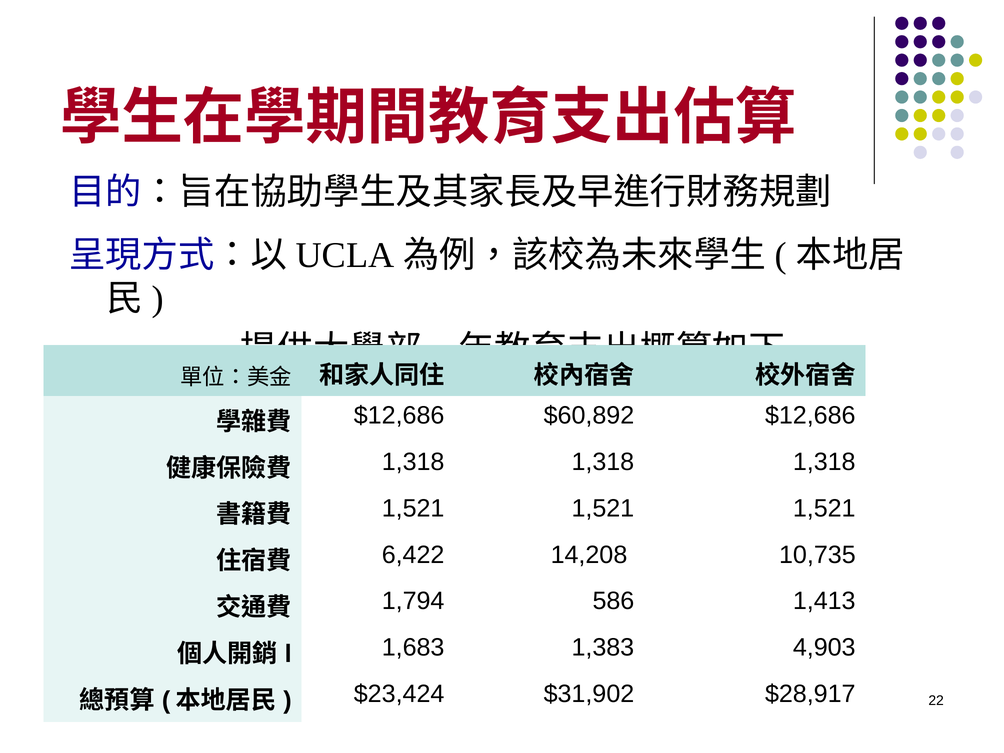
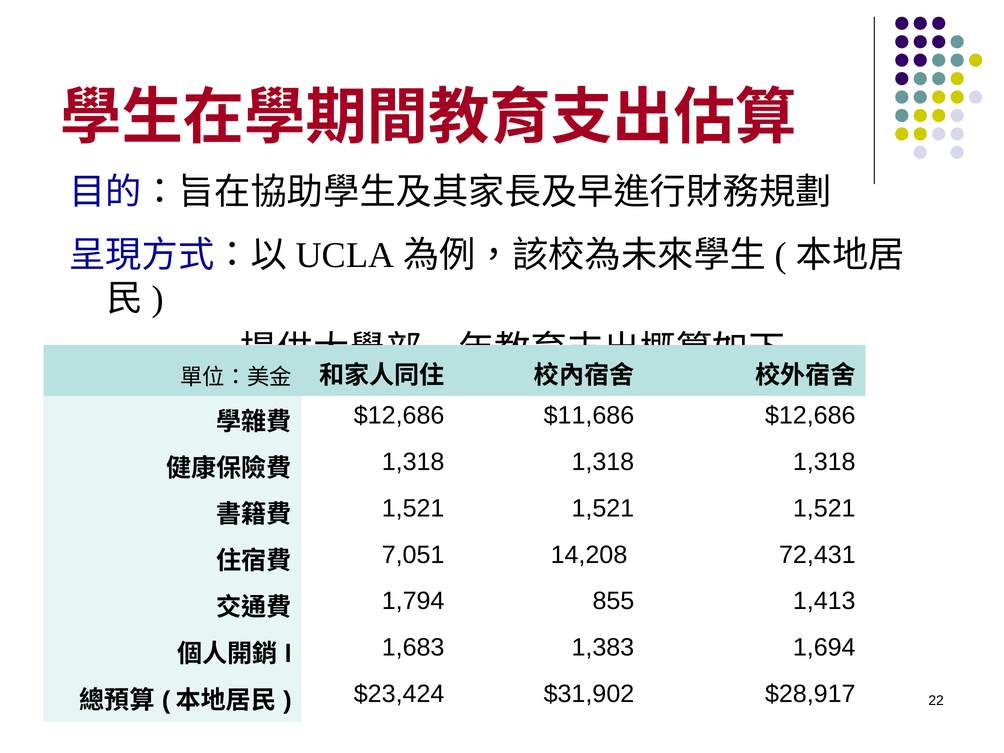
$60,892: $60,892 -> $11,686
6,422: 6,422 -> 7,051
10,735: 10,735 -> 72,431
586: 586 -> 855
4,903: 4,903 -> 1,694
